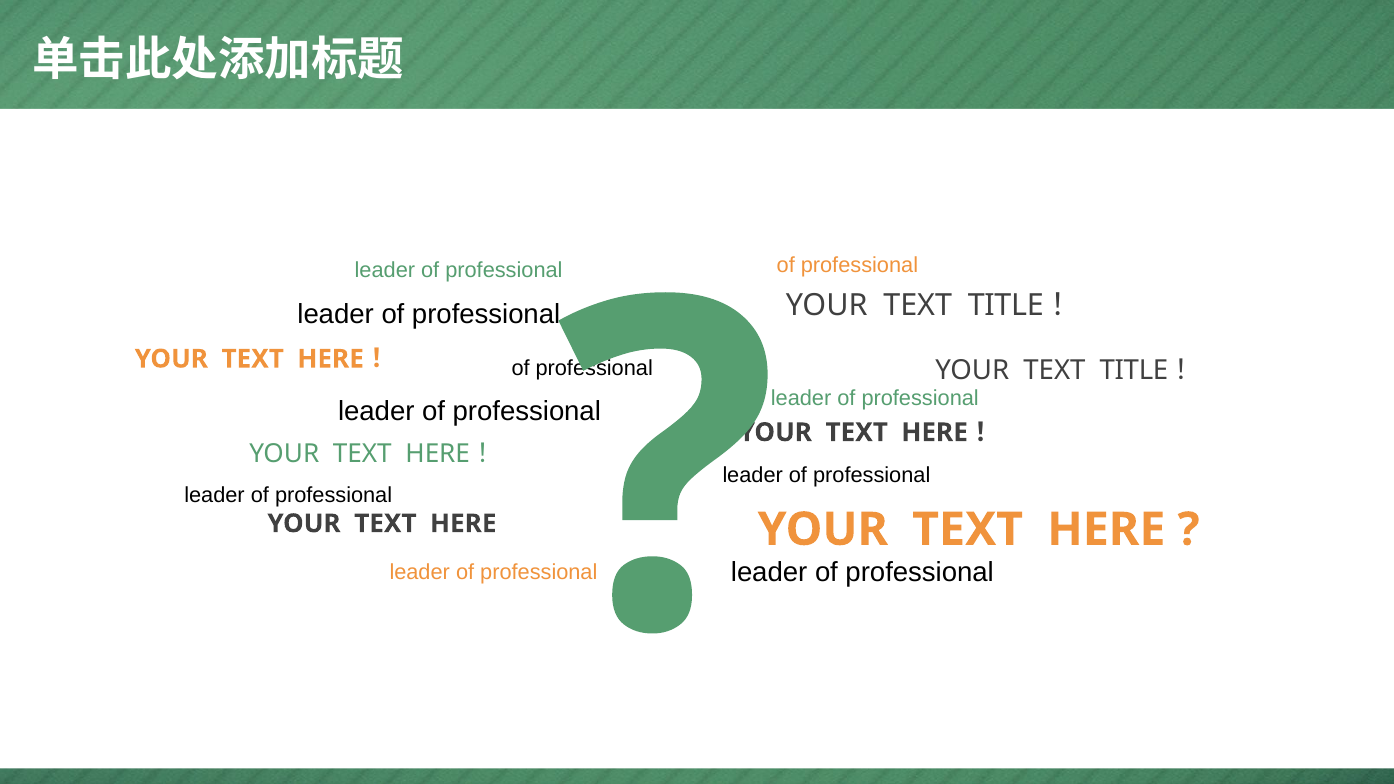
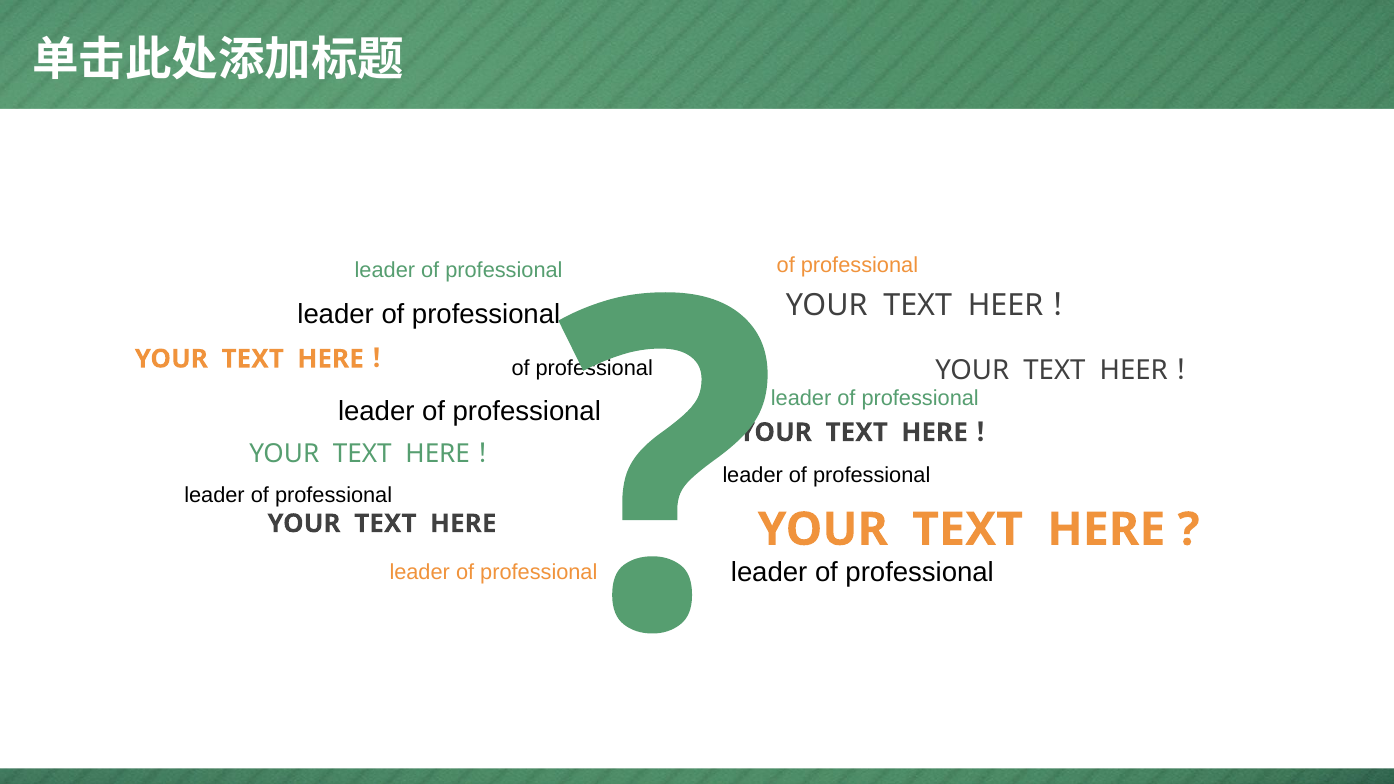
TITLE at (1006, 305): TITLE -> HEER
TITLE at (1134, 370): TITLE -> HEER
